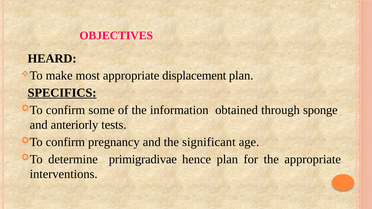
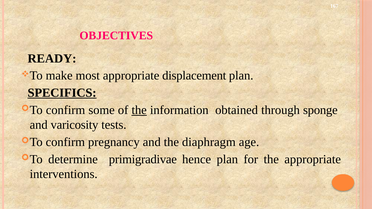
HEARD: HEARD -> READY
the at (139, 110) underline: none -> present
anteriorly: anteriorly -> varicosity
significant: significant -> diaphragm
